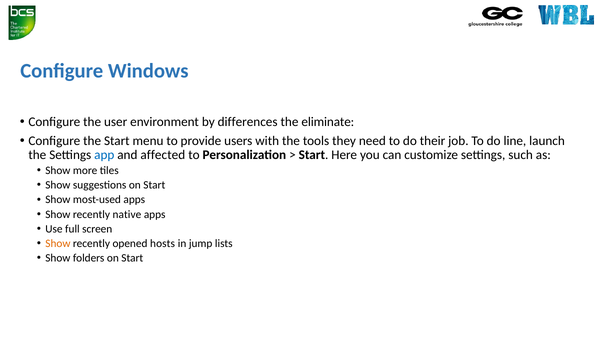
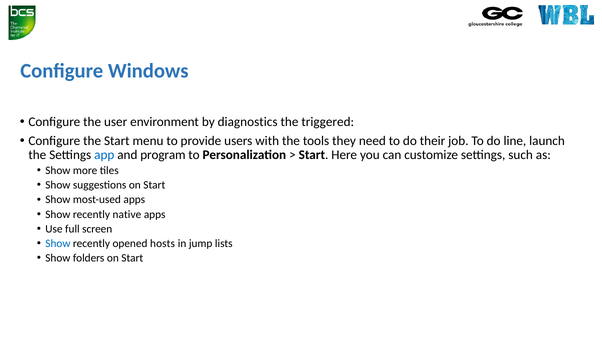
differences: differences -> diagnostics
eliminate: eliminate -> triggered
affected: affected -> program
Show at (58, 243) colour: orange -> blue
